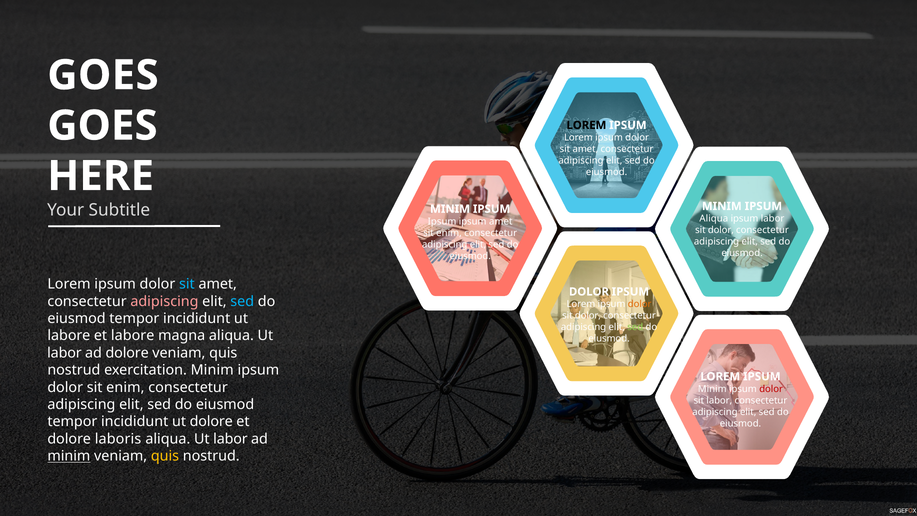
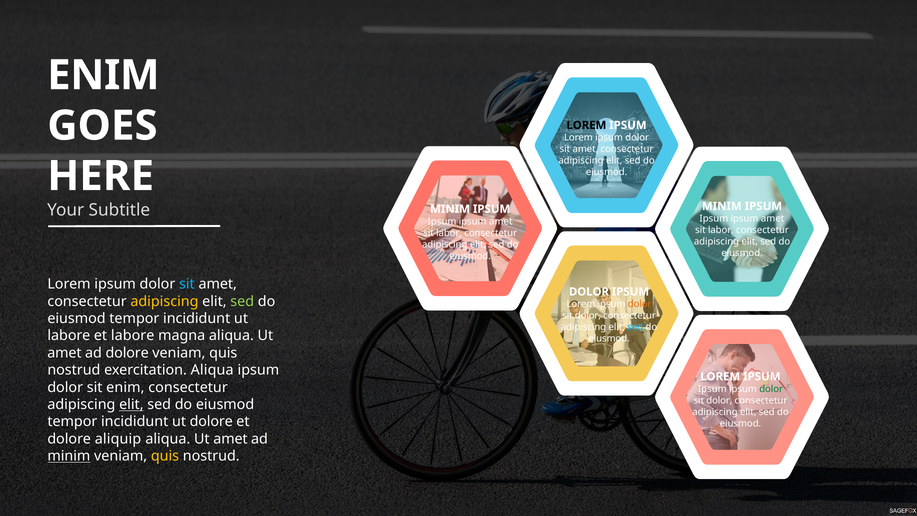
GOES at (103, 75): GOES -> ENIM
Aliqua at (714, 219): Aliqua -> Ipsum
labor at (773, 219): labor -> amet
dolor at (721, 230): dolor -> labor
enim at (449, 233): enim -> labor
adipiscing at (164, 301) colour: pink -> yellow
sed at (242, 301) colour: light blue -> light green
sed at (635, 327) colour: light green -> light blue
labor at (64, 353): labor -> amet
exercitation Minim: Minim -> Aliqua
Minim at (712, 389): Minim -> Ipsum
dolor at (771, 389) colour: red -> green
labor at (719, 400): labor -> dolor
elit at (131, 404) underline: none -> present
laboris: laboris -> aliquip
labor at (230, 439): labor -> amet
